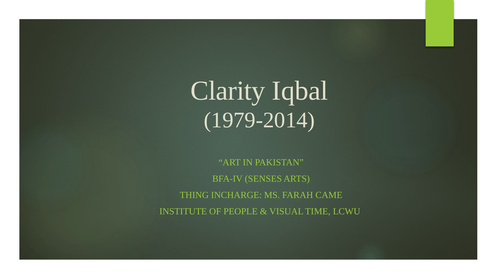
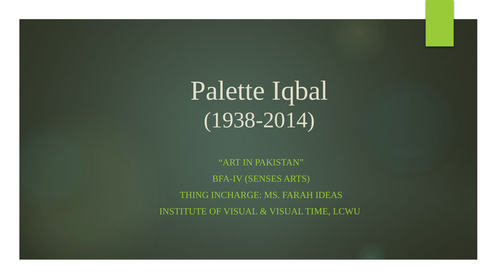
Clarity: Clarity -> Palette
1979-2014: 1979-2014 -> 1938-2014
CAME: CAME -> IDEAS
OF PEOPLE: PEOPLE -> VISUAL
